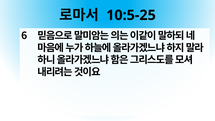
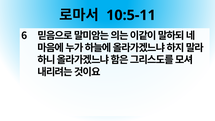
10:5-25: 10:5-25 -> 10:5-11
